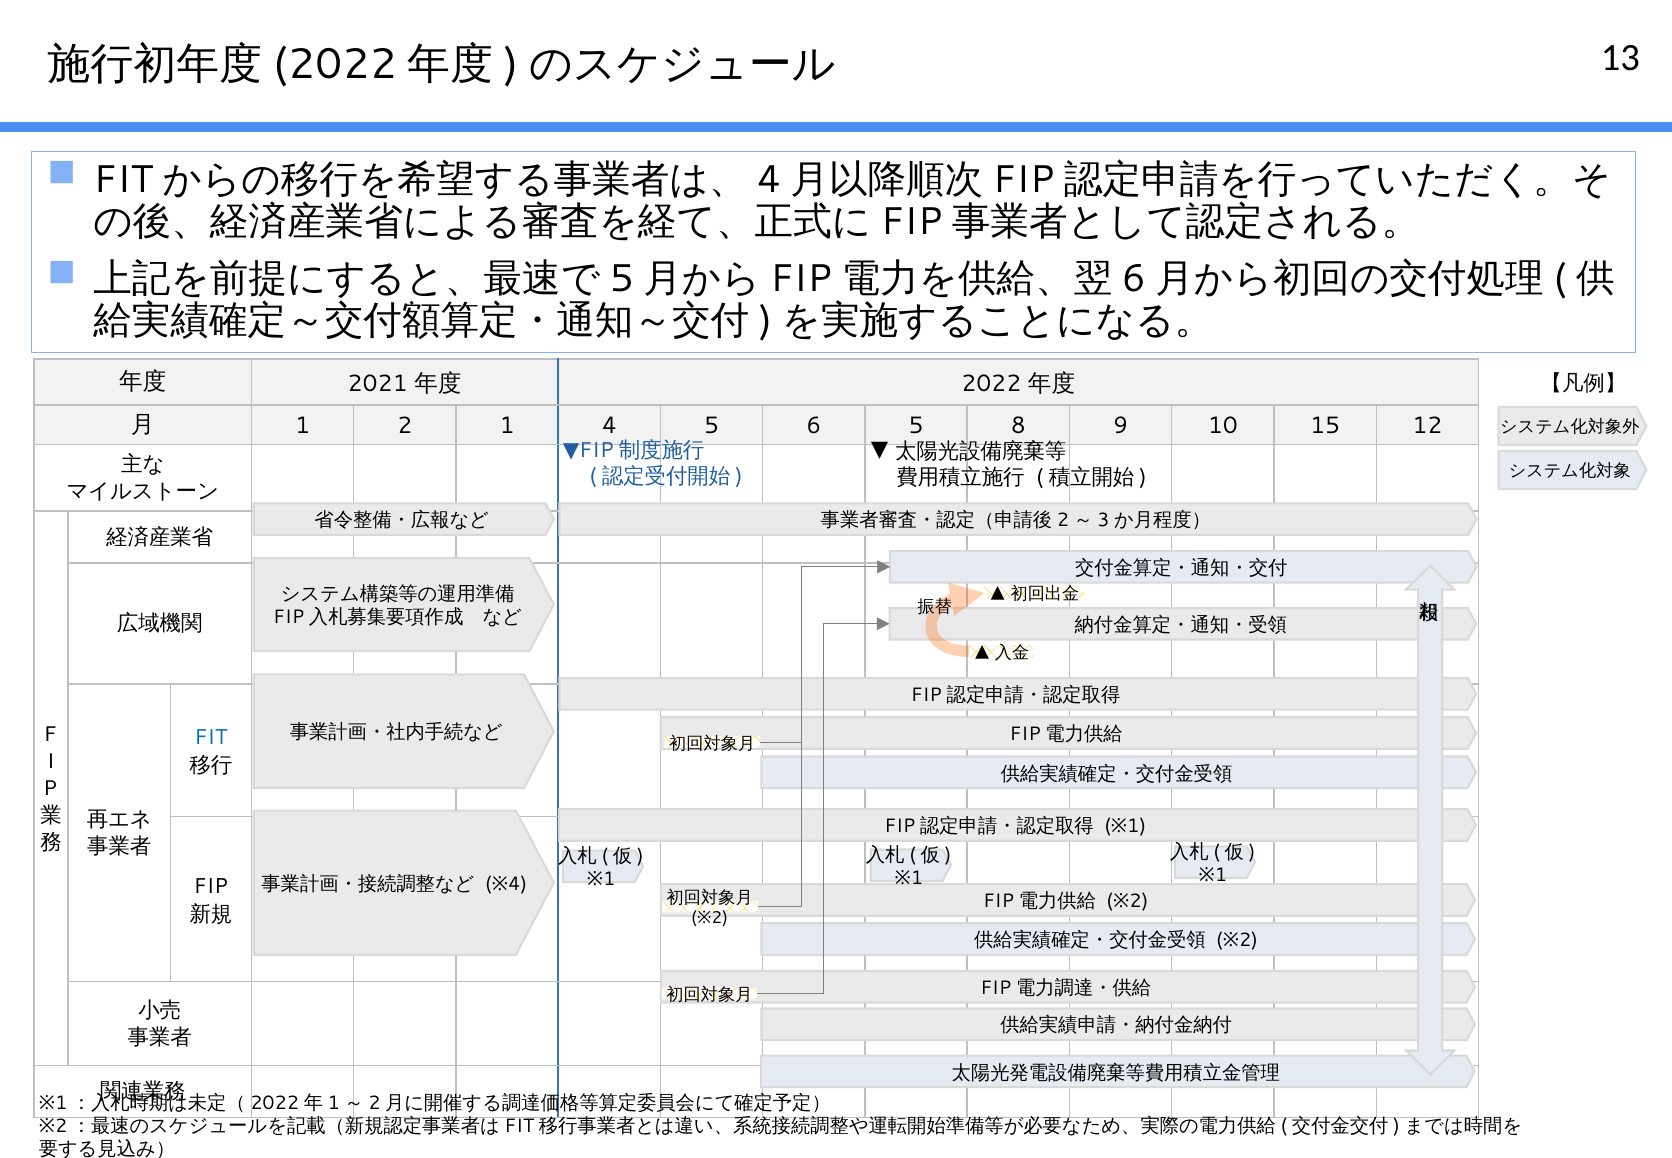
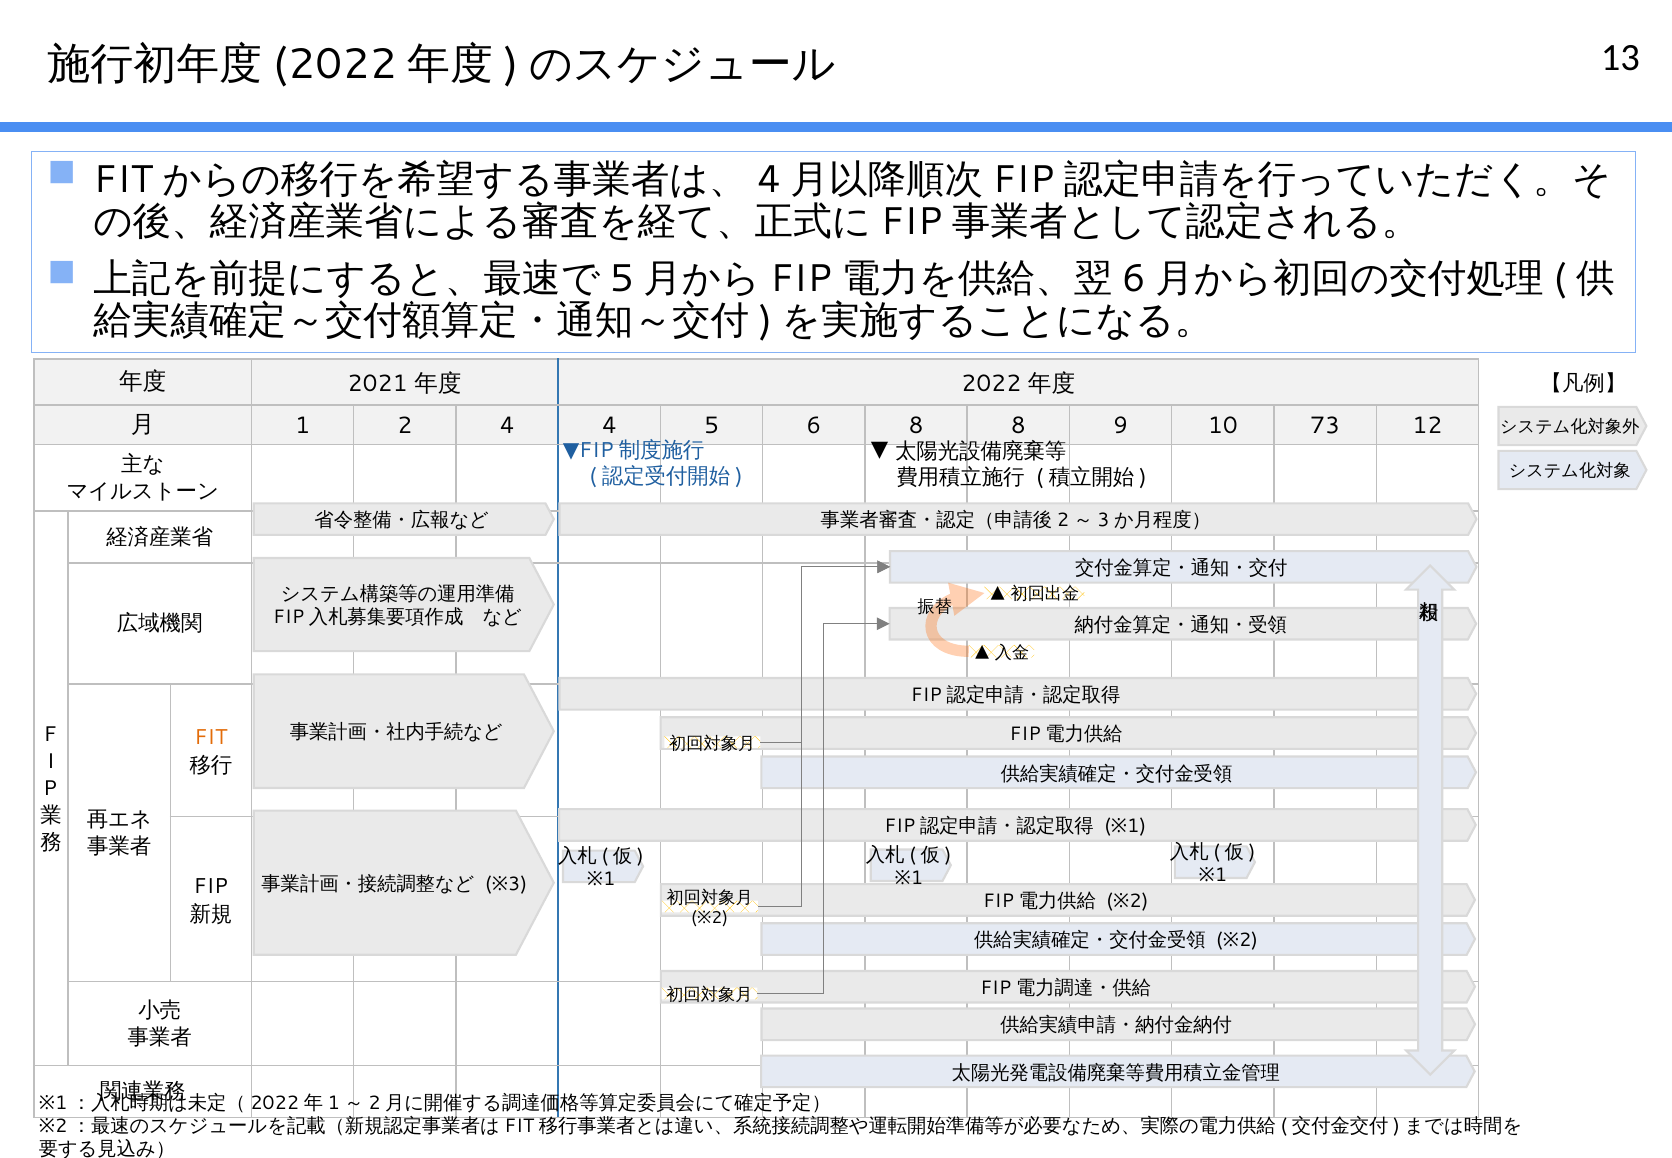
2 1: 1 -> 4
6 5: 5 -> 8
15: 15 -> 73
FIT colour: blue -> orange
4 at (518, 884): 4 -> 3
